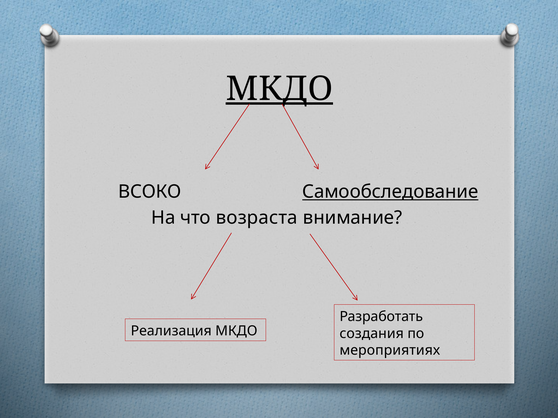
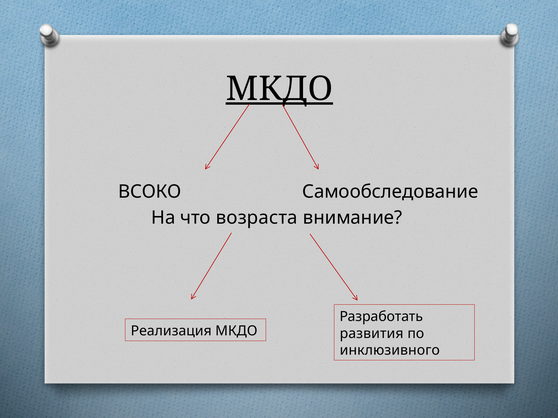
Самообследование underline: present -> none
создания: создания -> развития
мероприятиях: мероприятиях -> инклюзивного
